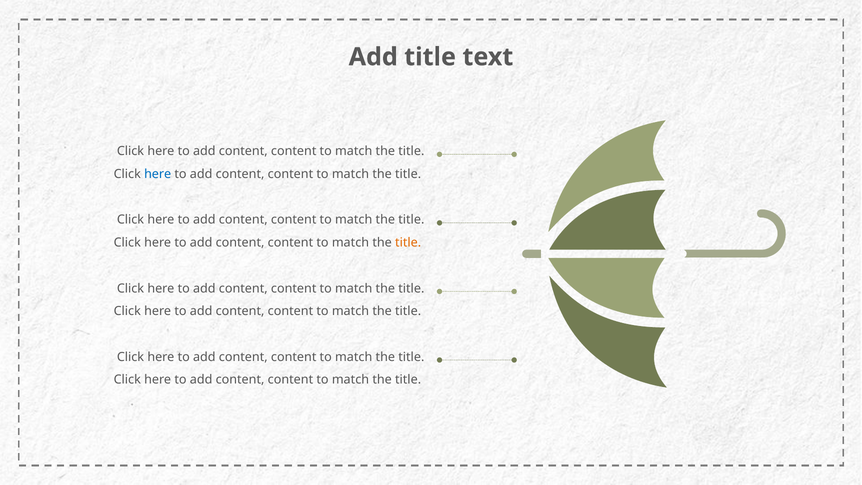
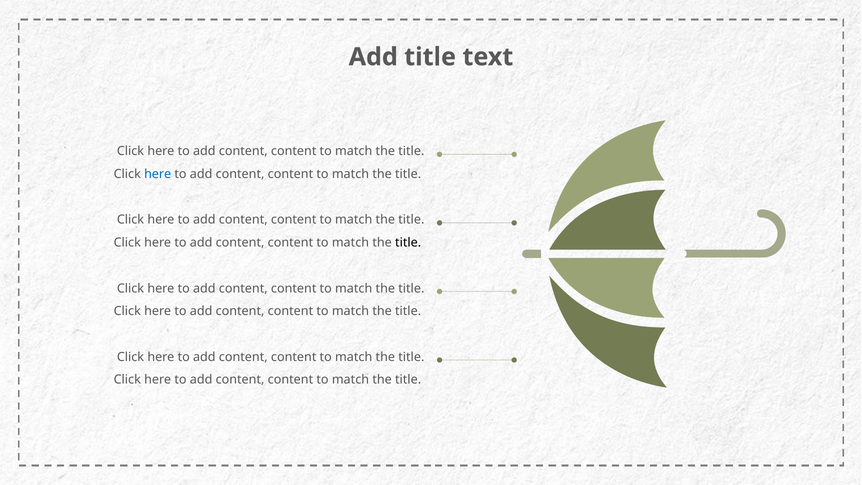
title at (408, 242) colour: orange -> black
